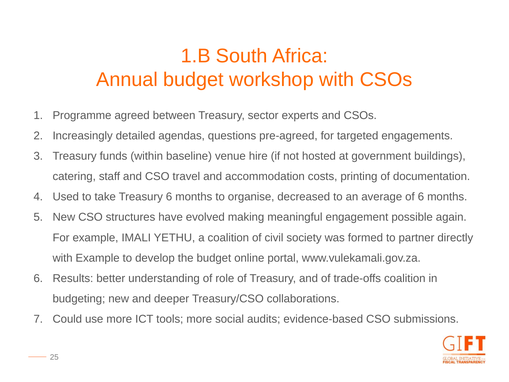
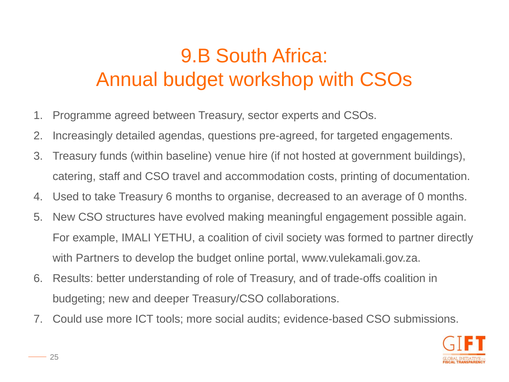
1.B: 1.B -> 9.B
of 6: 6 -> 0
with Example: Example -> Partners
